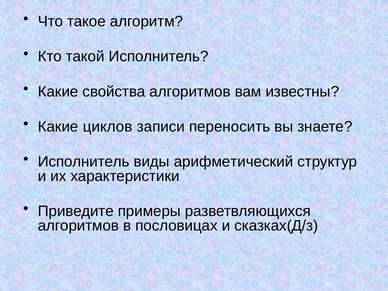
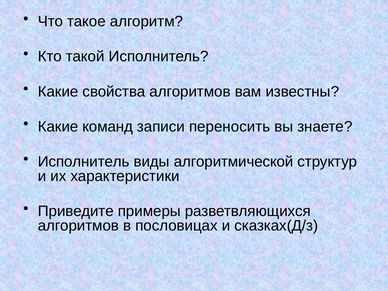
циклов: циклов -> команд
арифметический: арифметический -> алгоритмической
